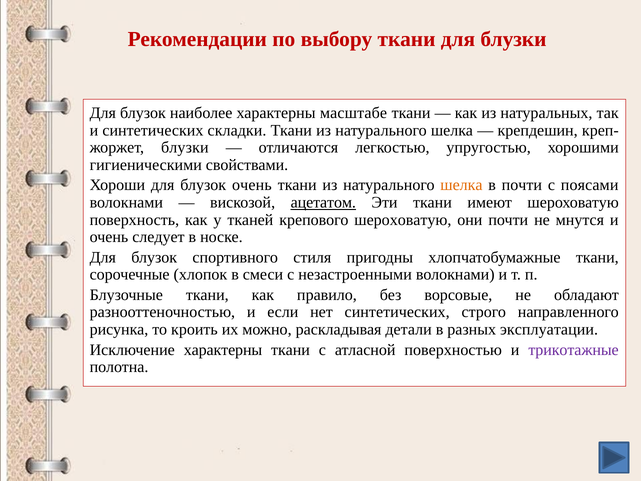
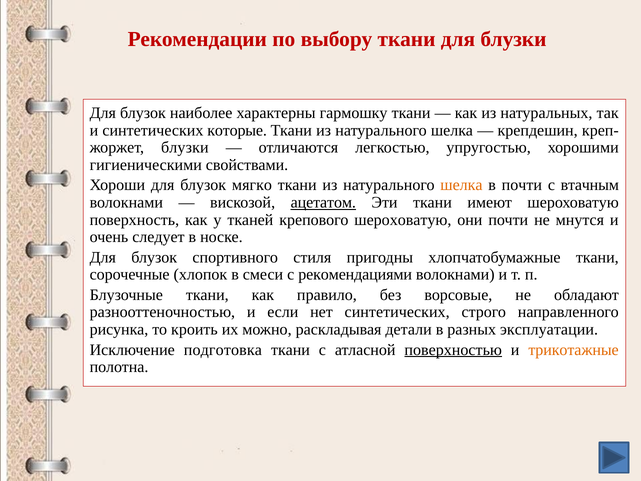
масштабе: масштабе -> гармошку
складки: складки -> которые
блузок очень: очень -> мягко
поясами: поясами -> втачным
незастроенными: незастроенными -> рекомендациями
Исключение характерны: характерны -> подготовка
поверхностью underline: none -> present
трикотажные colour: purple -> orange
